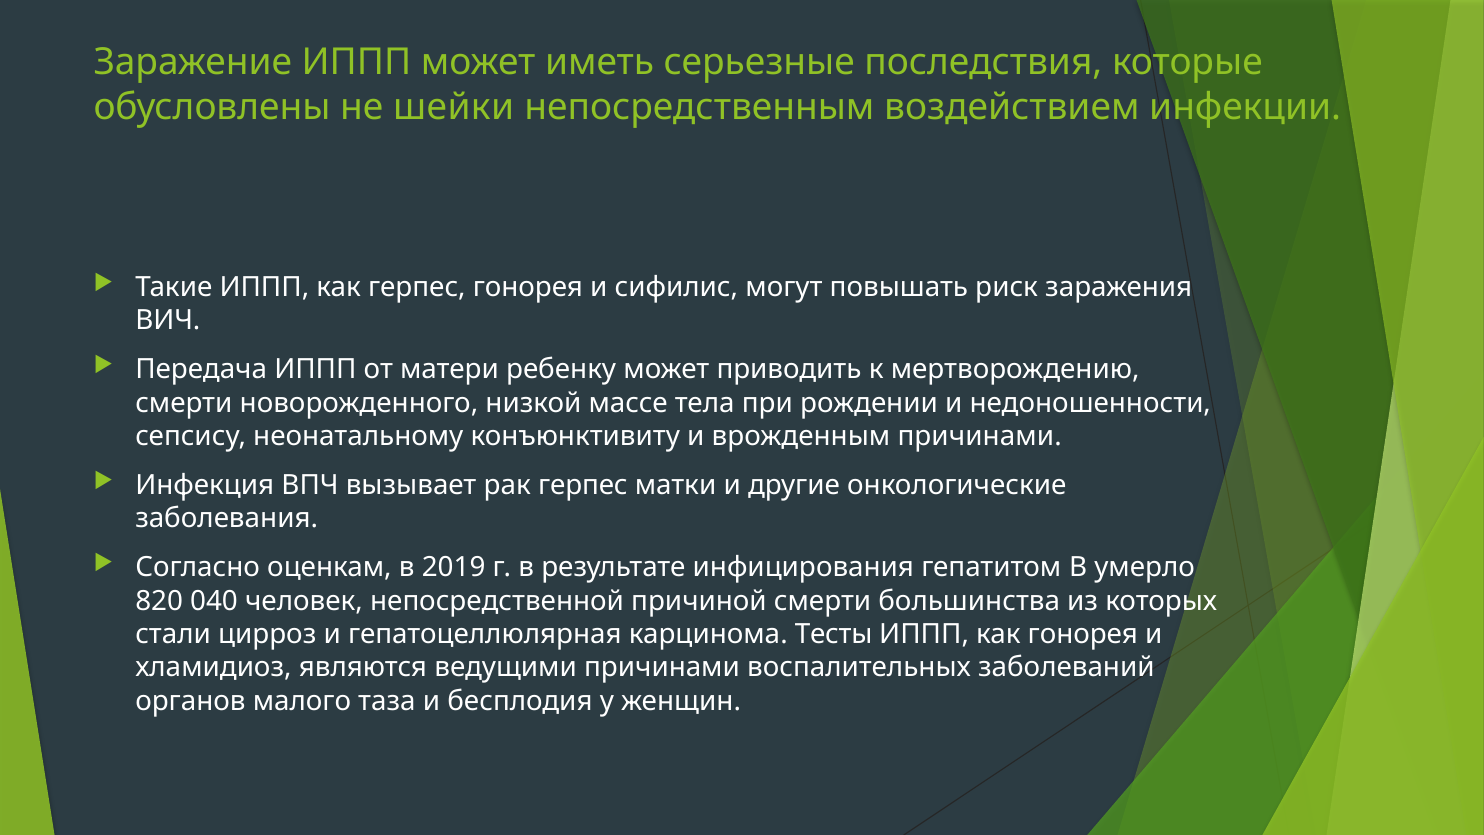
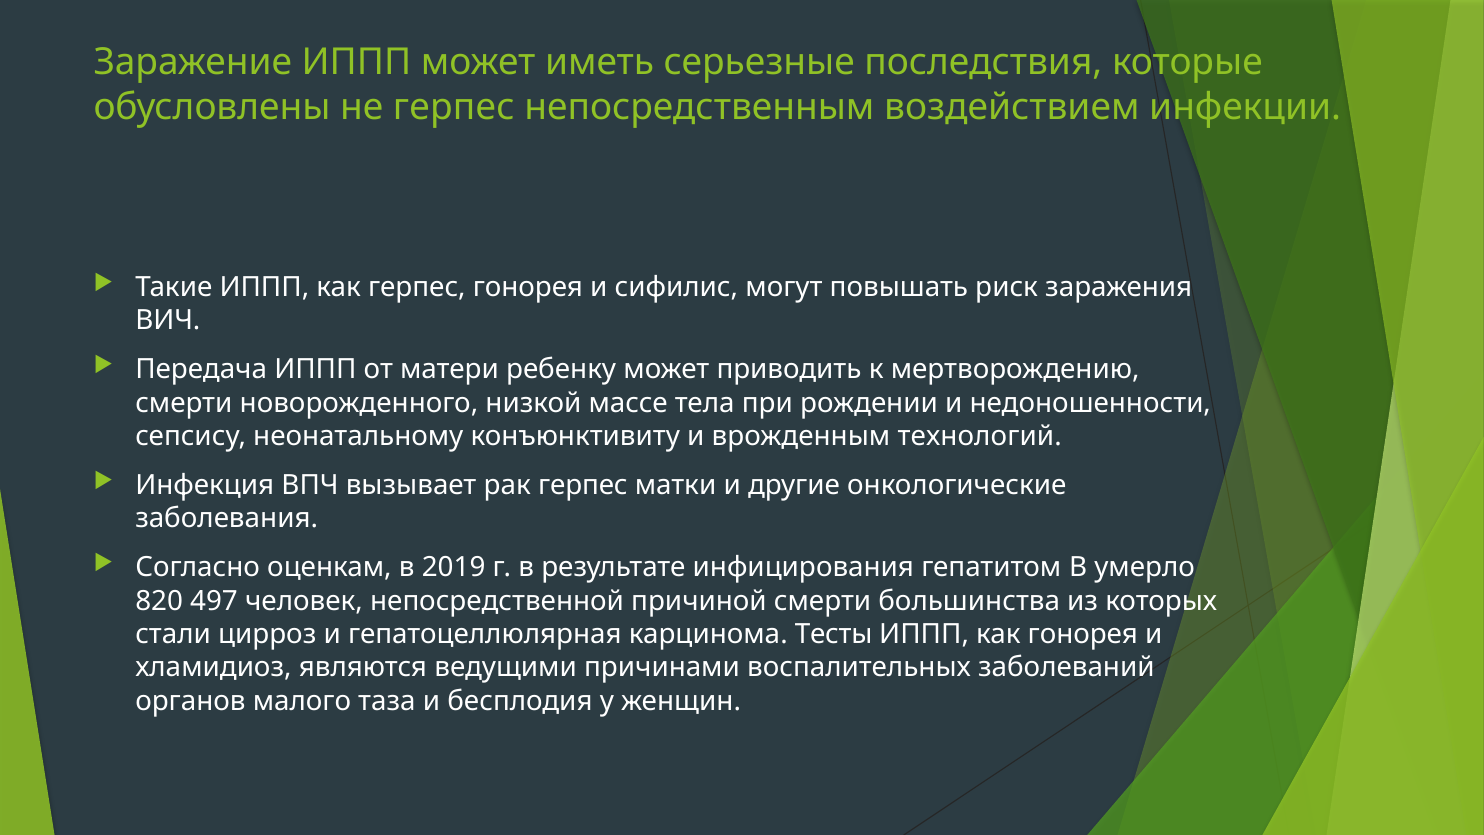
не шейки: шейки -> герпес
врожденным причинами: причинами -> технологий
040: 040 -> 497
